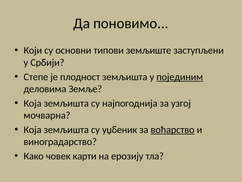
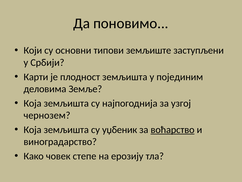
Степе: Степе -> Карти
појединим underline: present -> none
мочварна: мочварна -> чернозем
карти: карти -> степе
